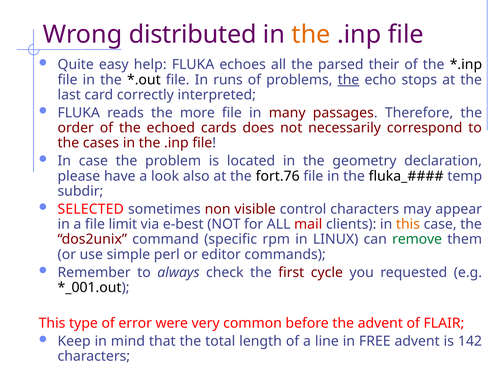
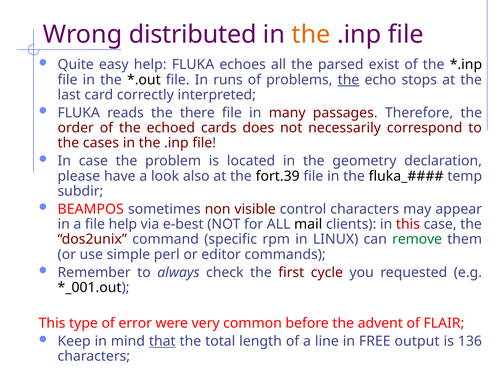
their: their -> exist
more: more -> there
fort.76: fort.76 -> fort.39
SELECTED: SELECTED -> BEAMPOS
file limit: limit -> help
mail colour: red -> black
this at (408, 224) colour: orange -> red
that underline: none -> present
FREE advent: advent -> output
142: 142 -> 136
